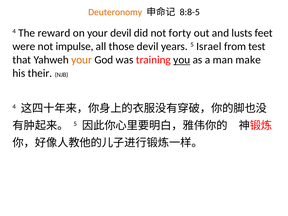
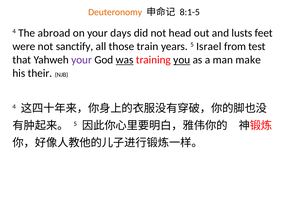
8:8-5: 8:8-5 -> 8:1-5
reward: reward -> abroad
your devil: devil -> days
forty: forty -> head
impulse: impulse -> sanctify
those devil: devil -> train
your at (82, 60) colour: orange -> purple
was underline: none -> present
